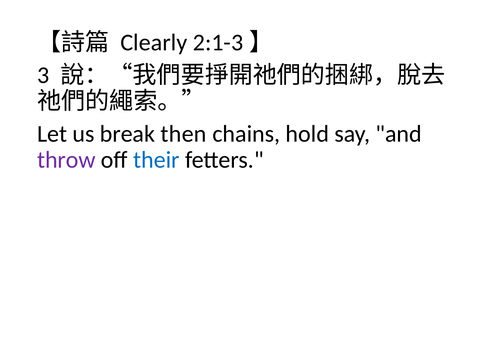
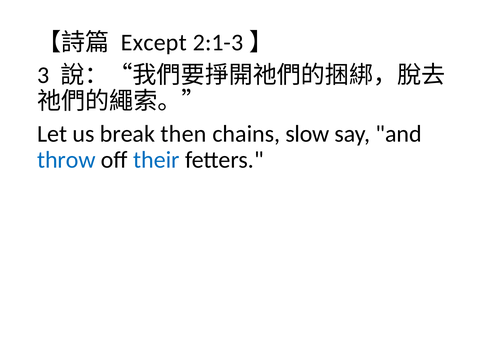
Clearly: Clearly -> Except
hold: hold -> slow
throw colour: purple -> blue
